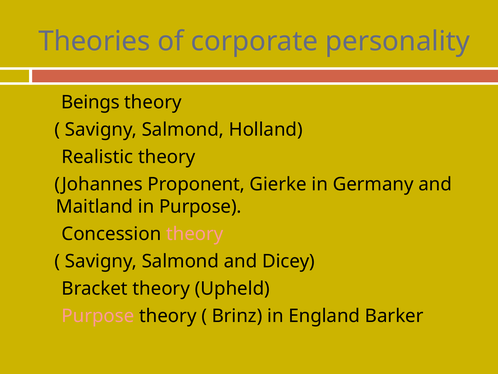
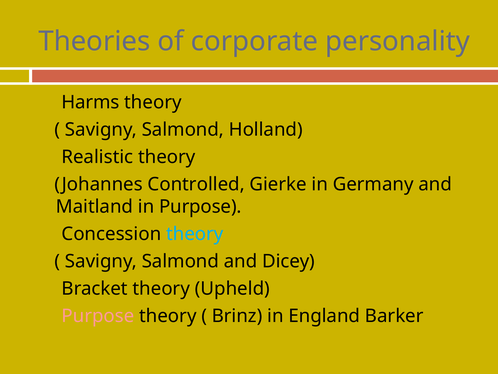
Beings: Beings -> Harms
Proponent: Proponent -> Controlled
theory at (195, 234) colour: pink -> light blue
